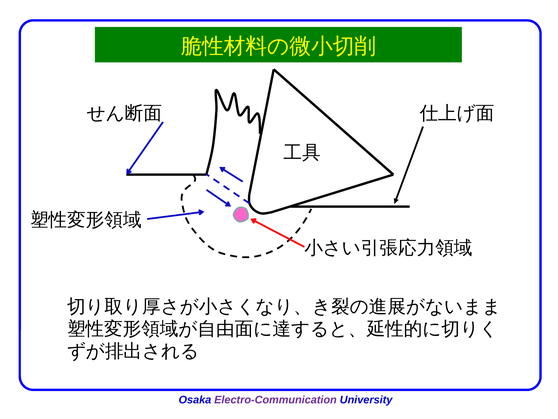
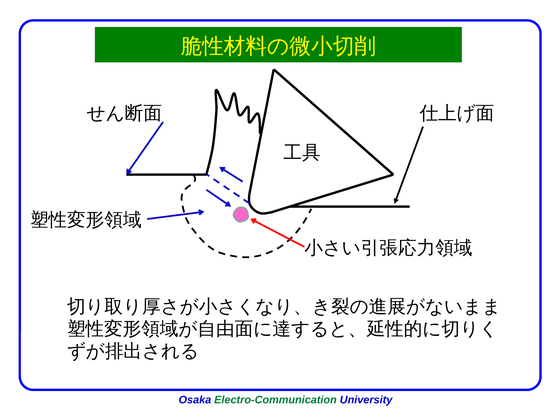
Electro-Communication colour: purple -> green
